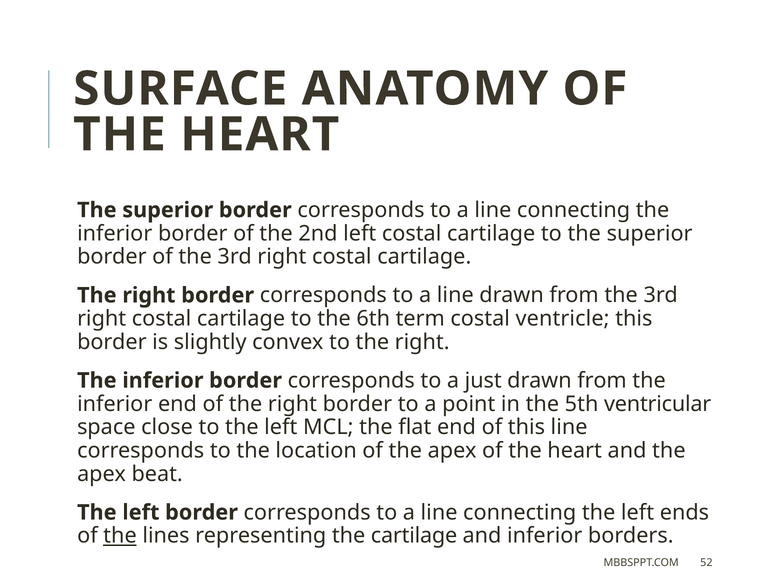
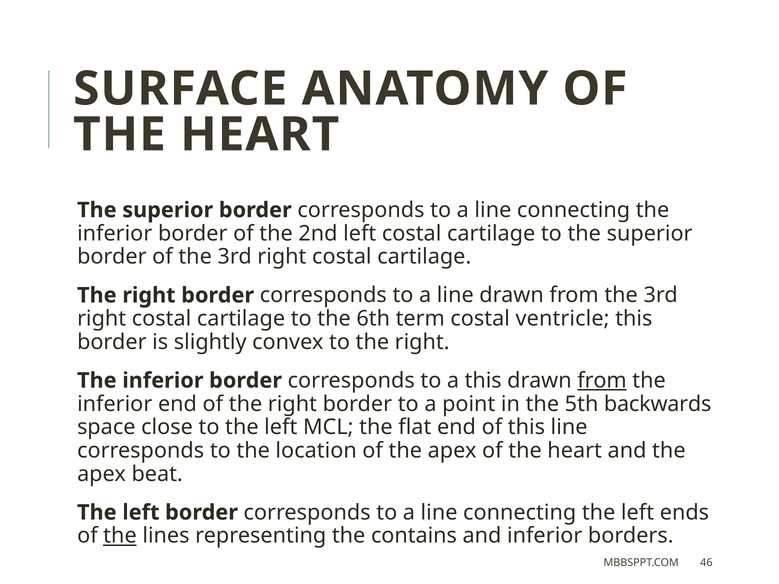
a just: just -> this
from at (602, 381) underline: none -> present
ventricular: ventricular -> backwards
the cartilage: cartilage -> contains
52: 52 -> 46
